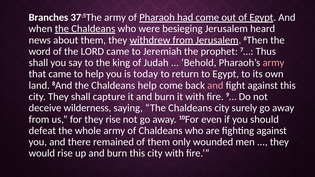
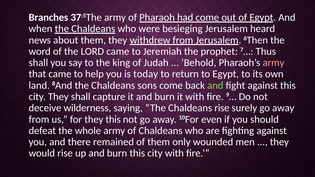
Chaldeans help: help -> sons
and at (215, 85) colour: pink -> light green
Chaldeans city: city -> rise
they rise: rise -> this
